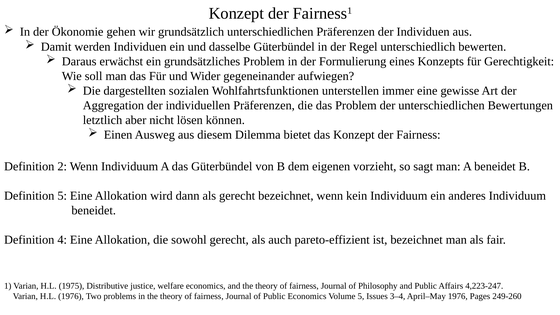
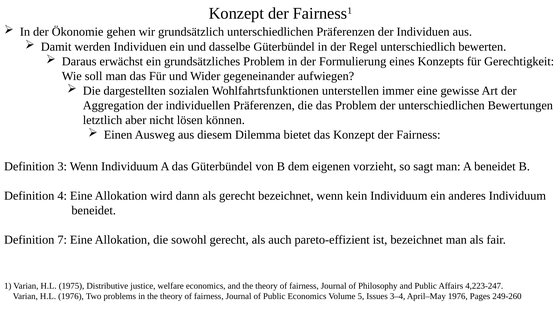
2: 2 -> 3
Definition 5: 5 -> 4
4: 4 -> 7
